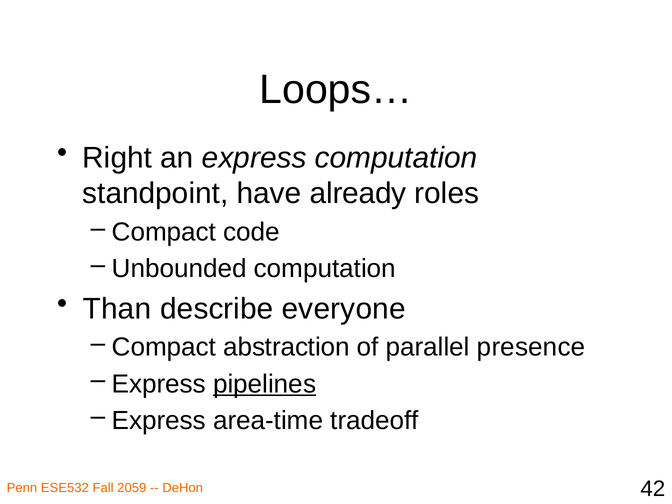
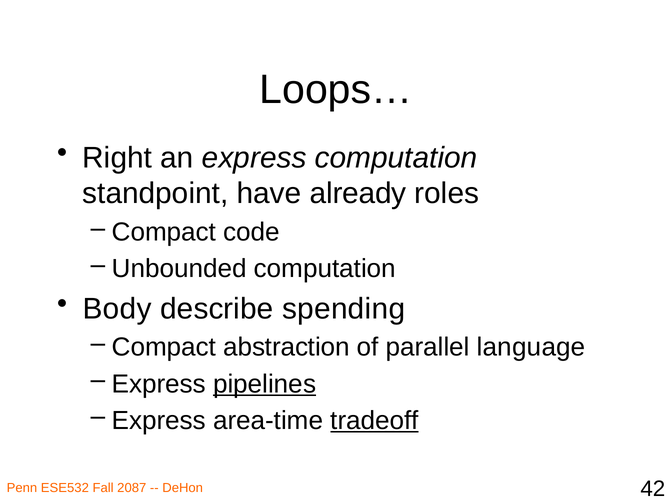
Than: Than -> Body
everyone: everyone -> spending
presence: presence -> language
tradeoff underline: none -> present
2059: 2059 -> 2087
